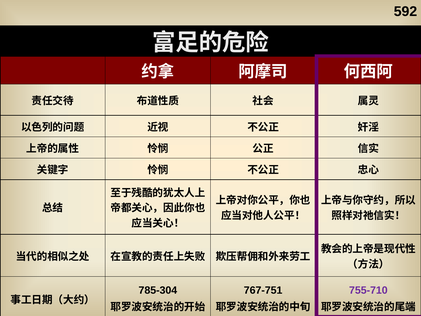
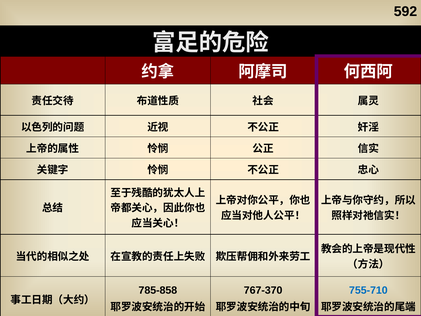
785-304: 785-304 -> 785-858
767-751: 767-751 -> 767-370
755-710 colour: purple -> blue
